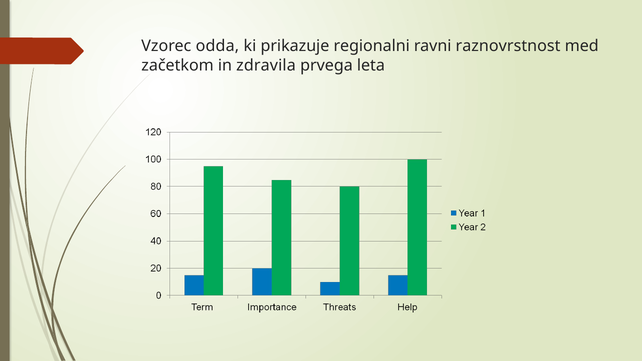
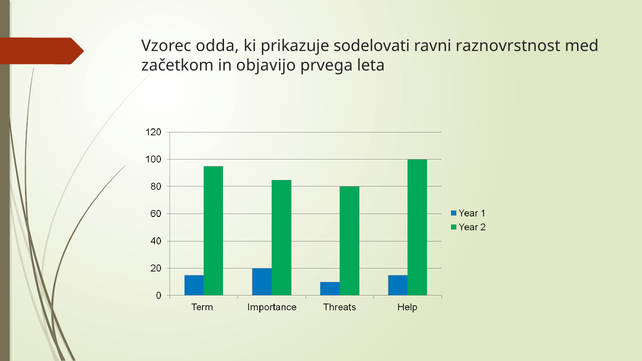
regionalni: regionalni -> sodelovati
zdravila: zdravila -> objavijo
